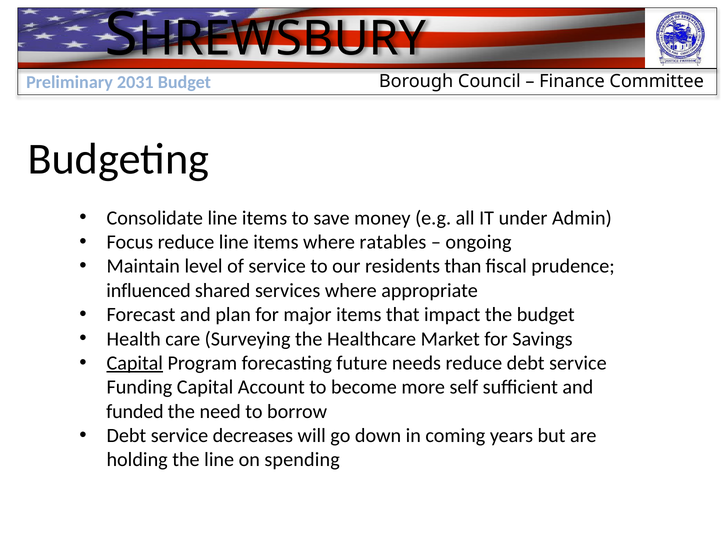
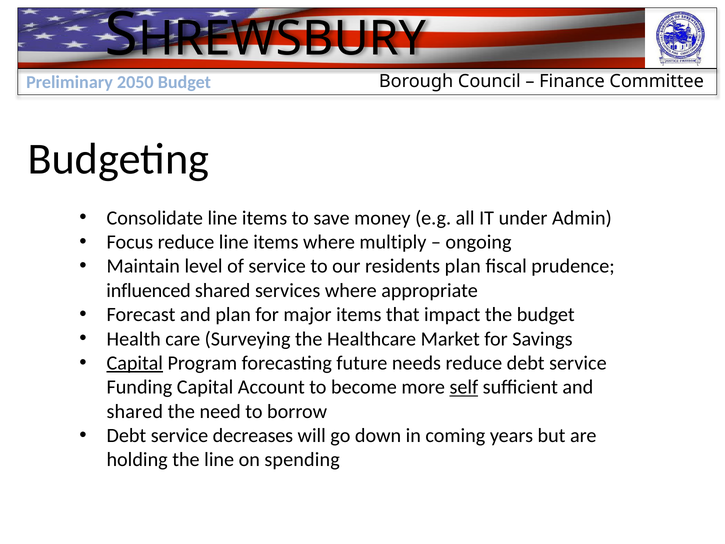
2031: 2031 -> 2050
ratables: ratables -> multiply
residents than: than -> plan
self underline: none -> present
funded at (135, 411): funded -> shared
